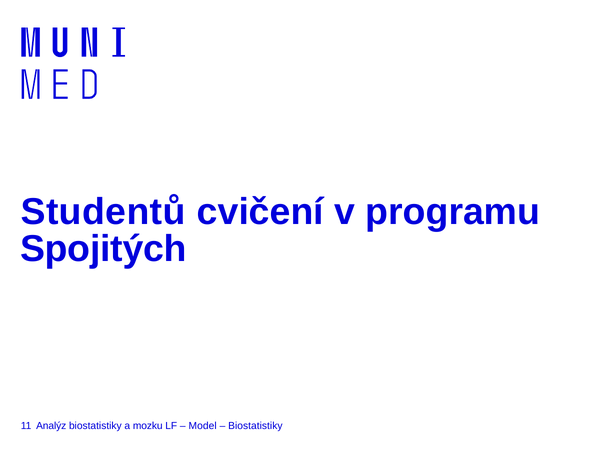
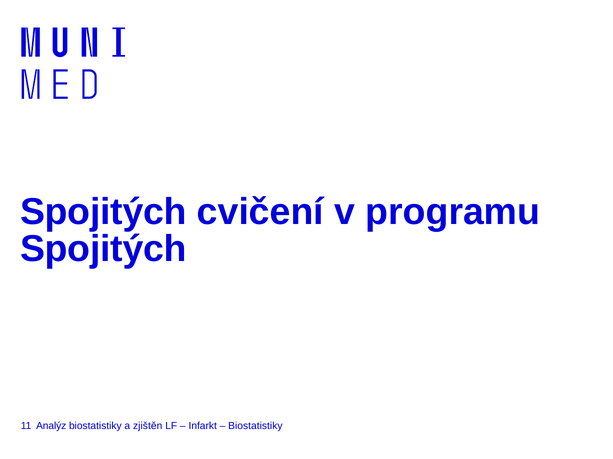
Studentů at (103, 212): Studentů -> Spojitých
mozku: mozku -> zjištěn
Model: Model -> Infarkt
